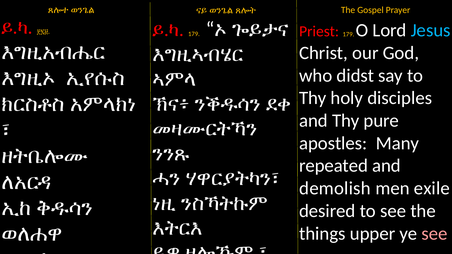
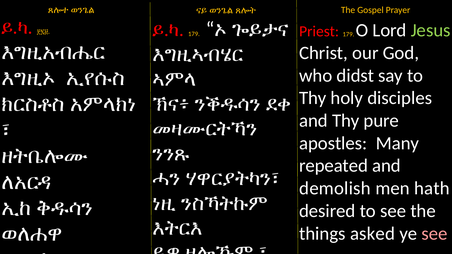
Jesus colour: light blue -> light green
exile: exile -> hath
upper: upper -> asked
